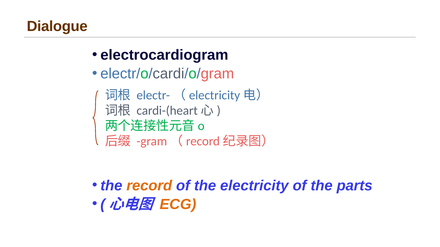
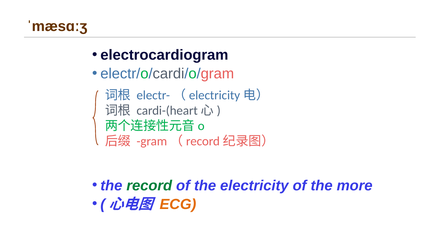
Dialogue: Dialogue -> ˈmæsɑːʒ
record colour: orange -> green
parts: parts -> more
